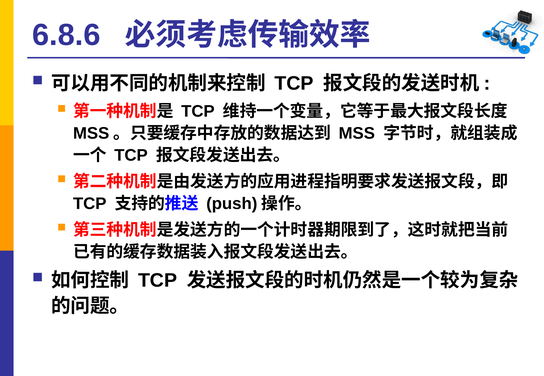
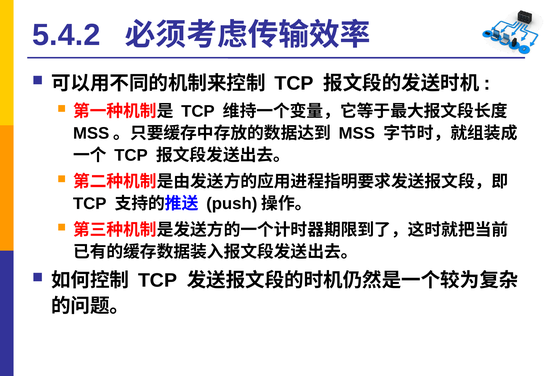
6.8.6: 6.8.6 -> 5.4.2
